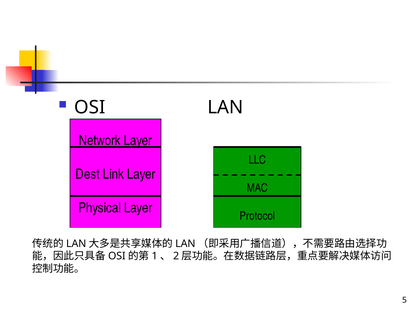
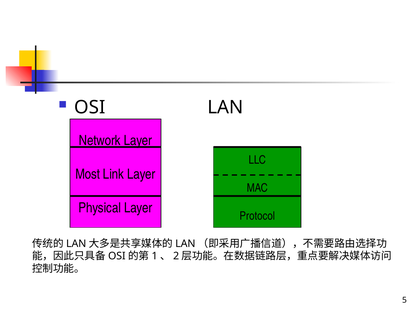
Dest: Dest -> Most
